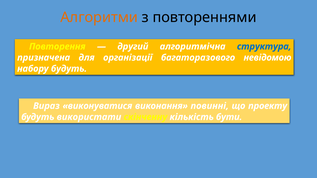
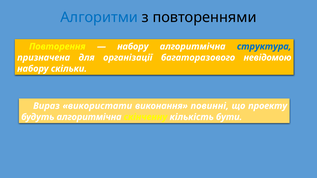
Алгоритми colour: orange -> blue
другий at (133, 47): другий -> набору
набору будуть: будуть -> скільки
виконуватися: виконуватися -> використати
будуть використати: використати -> алгоритмічна
